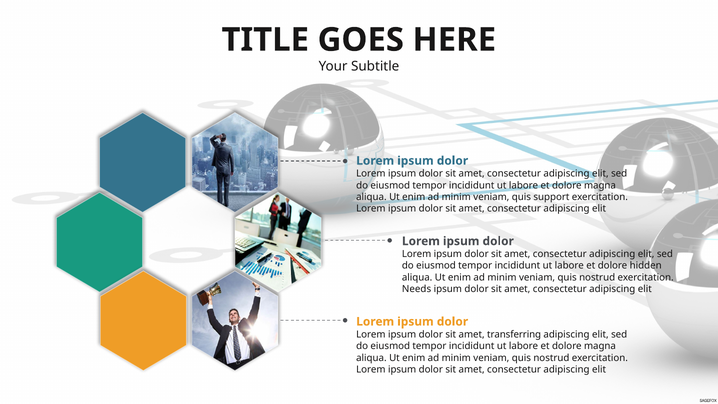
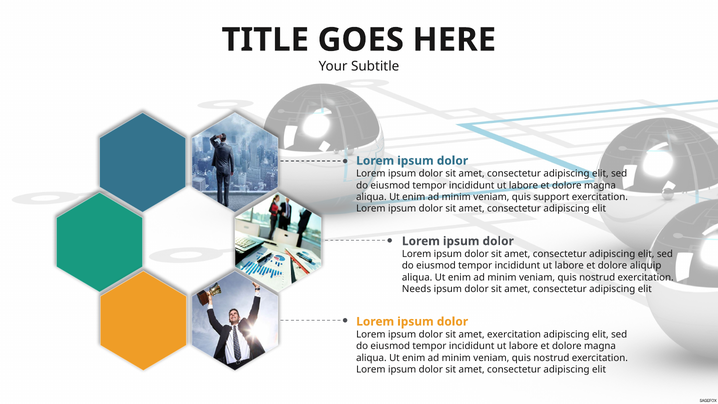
hidden: hidden -> aliquip
amet transferring: transferring -> exercitation
